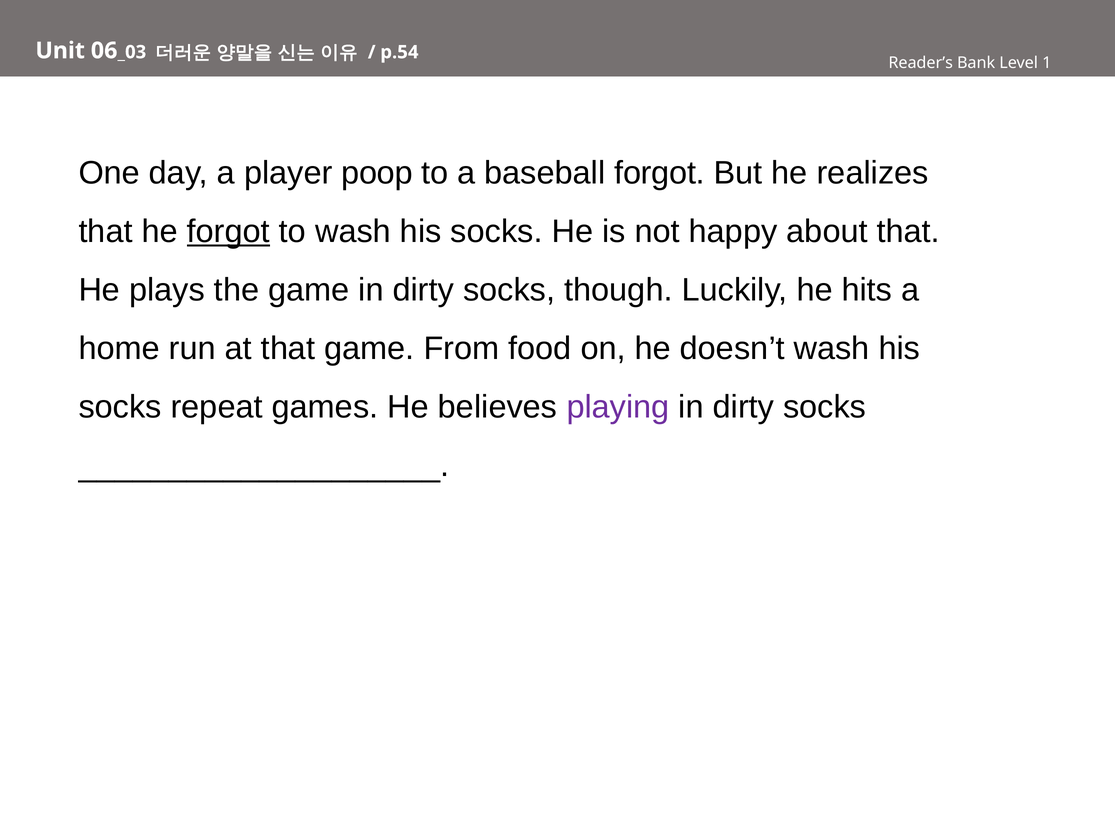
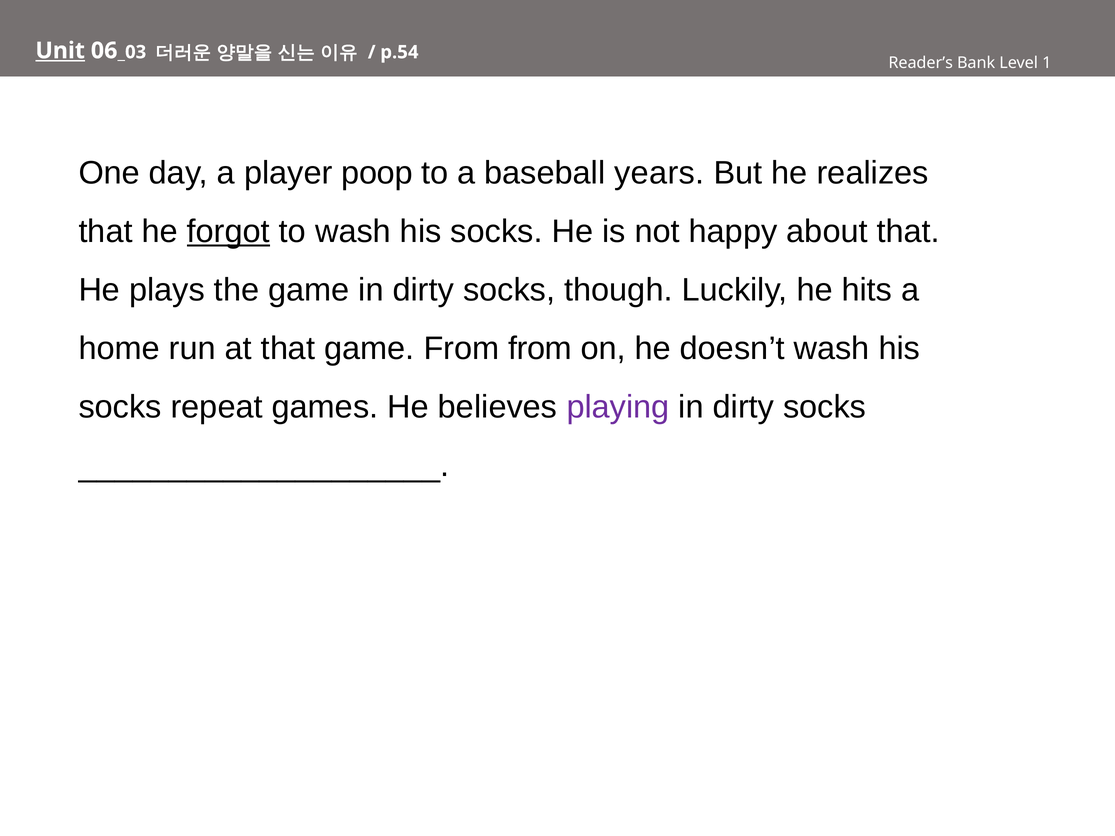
Unit underline: none -> present
baseball forgot: forgot -> years
From food: food -> from
